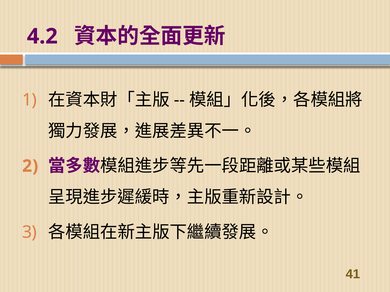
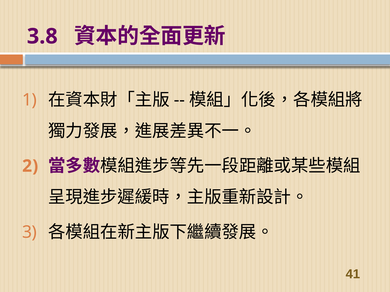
4.2: 4.2 -> 3.8
